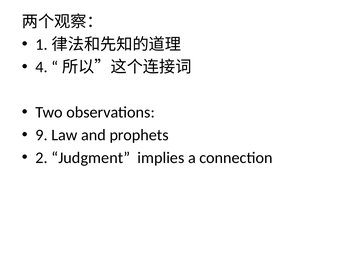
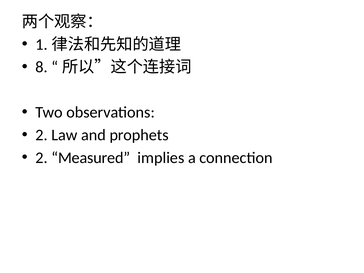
4: 4 -> 8
9 at (42, 135): 9 -> 2
Judgment: Judgment -> Measured
